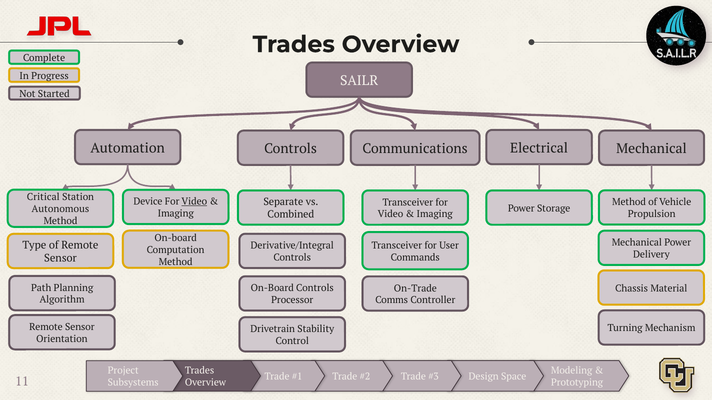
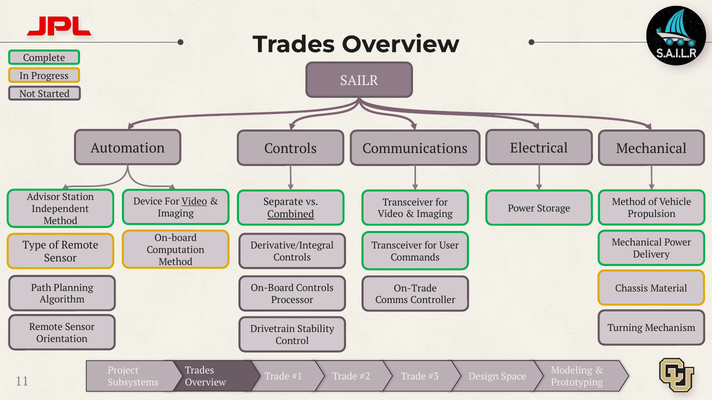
Critical: Critical -> Advisor
Autonomous: Autonomous -> Independent
Combined underline: none -> present
